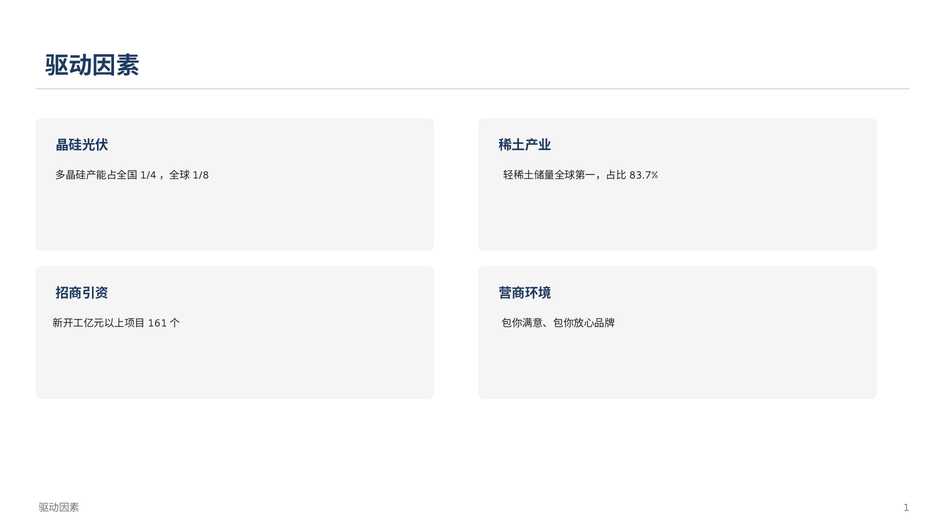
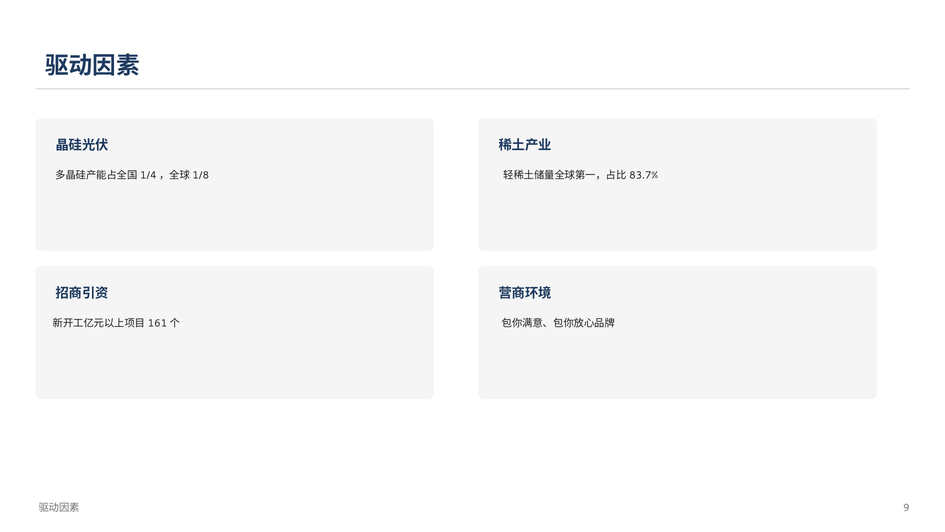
1: 1 -> 9
